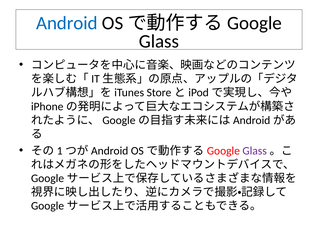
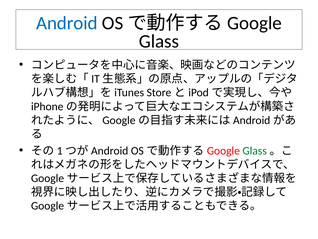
Glass at (255, 150) colour: purple -> green
